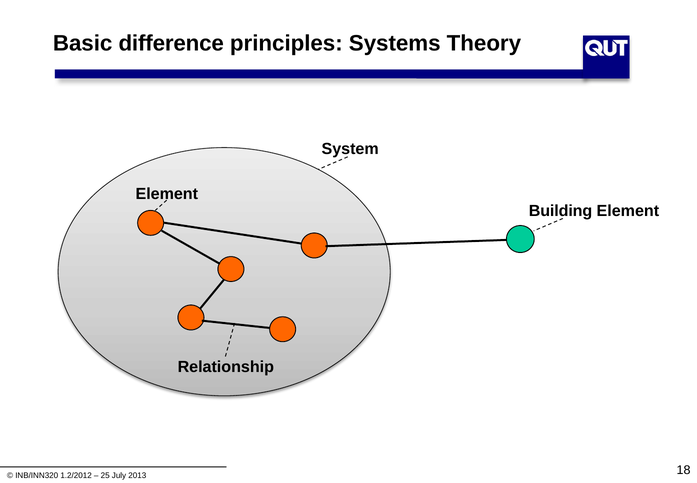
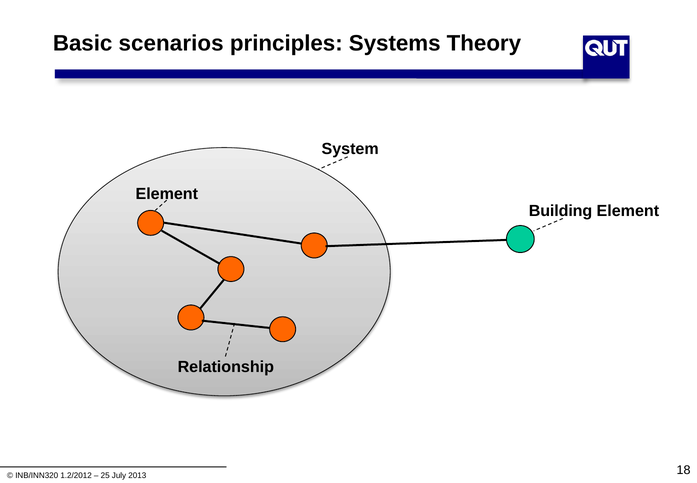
difference: difference -> scenarios
